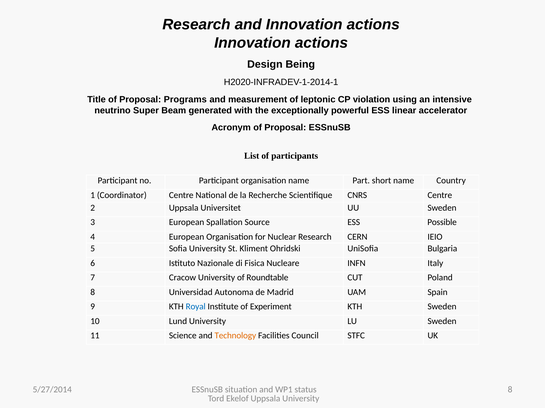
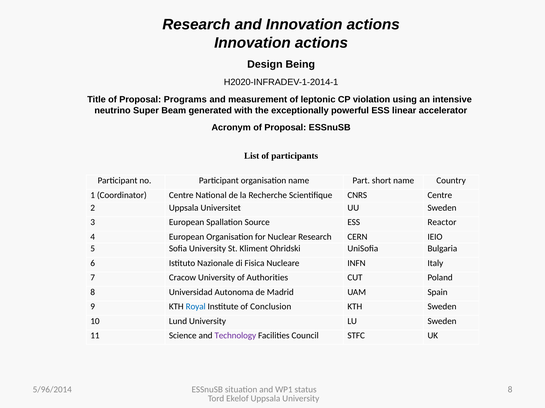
Possible: Possible -> Reactor
Roundtable: Roundtable -> Authorities
Experiment: Experiment -> Conclusion
Technology colour: orange -> purple
5/27/2014: 5/27/2014 -> 5/96/2014
